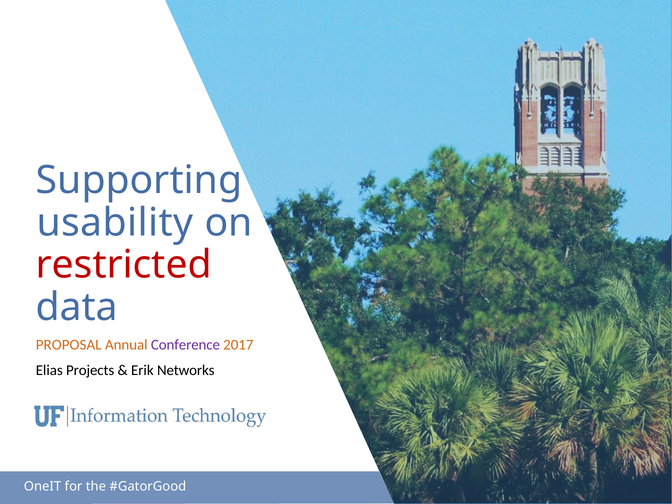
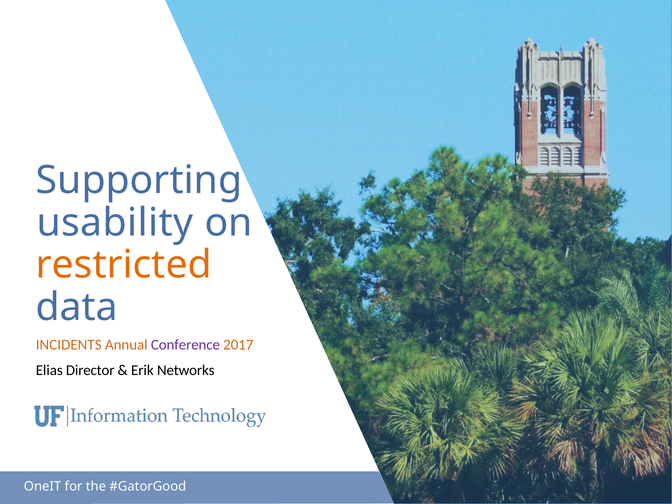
restricted colour: red -> orange
PROPOSAL: PROPOSAL -> INCIDENTS
Projects: Projects -> Director
